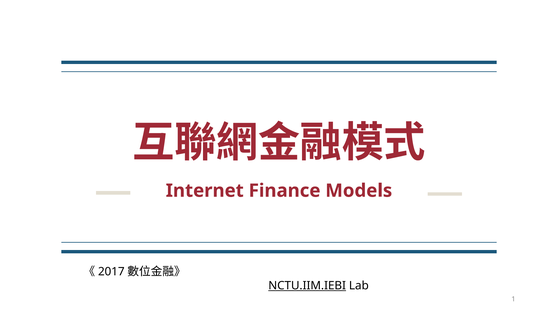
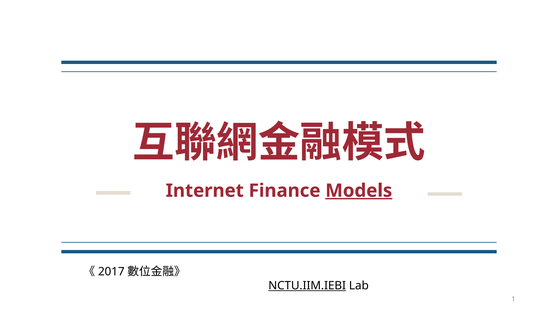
Models underline: none -> present
